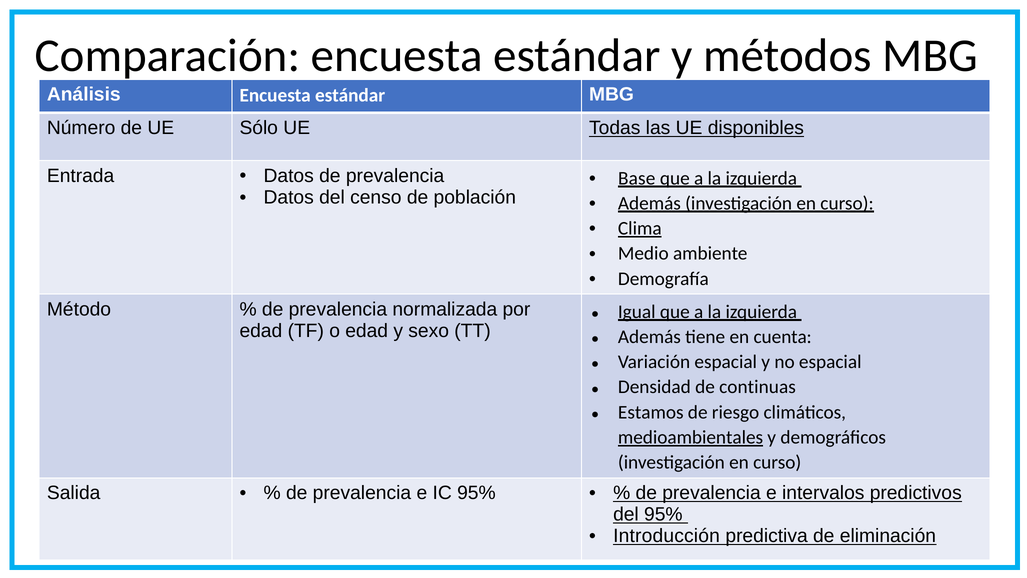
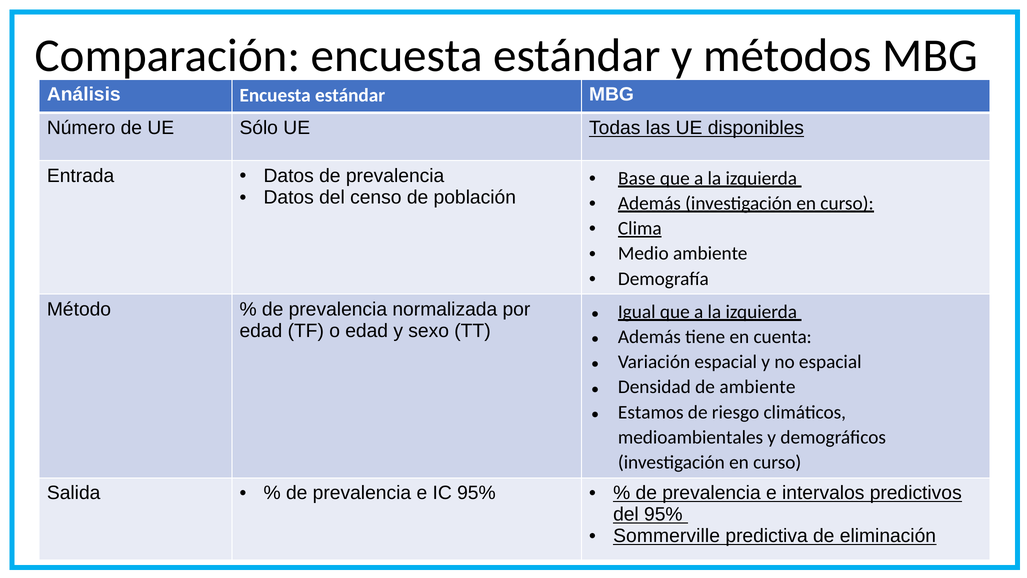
de continuas: continuas -> ambiente
medioambientales underline: present -> none
Introducción: Introducción -> Sommerville
